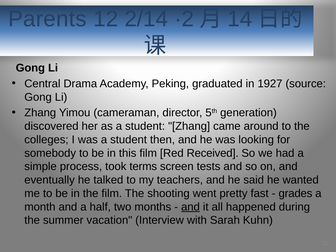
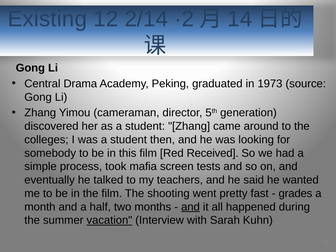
Parents: Parents -> Existing
1927: 1927 -> 1973
terms: terms -> mafia
vacation underline: none -> present
